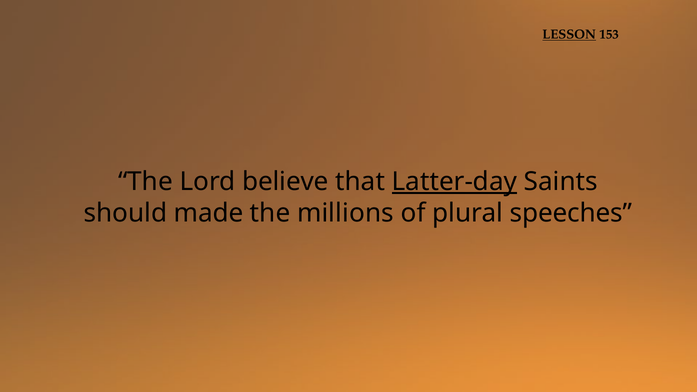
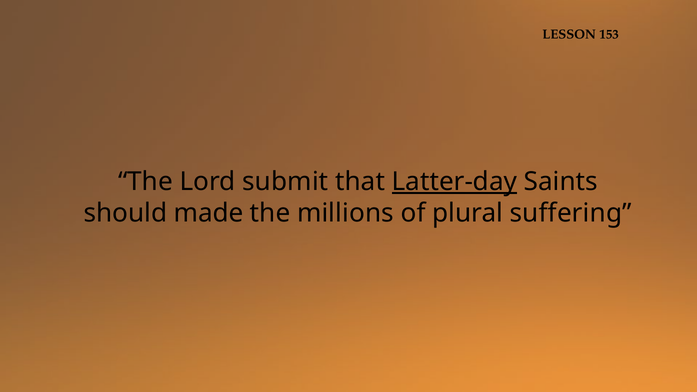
LESSON underline: present -> none
believe: believe -> submit
speeches: speeches -> suffering
